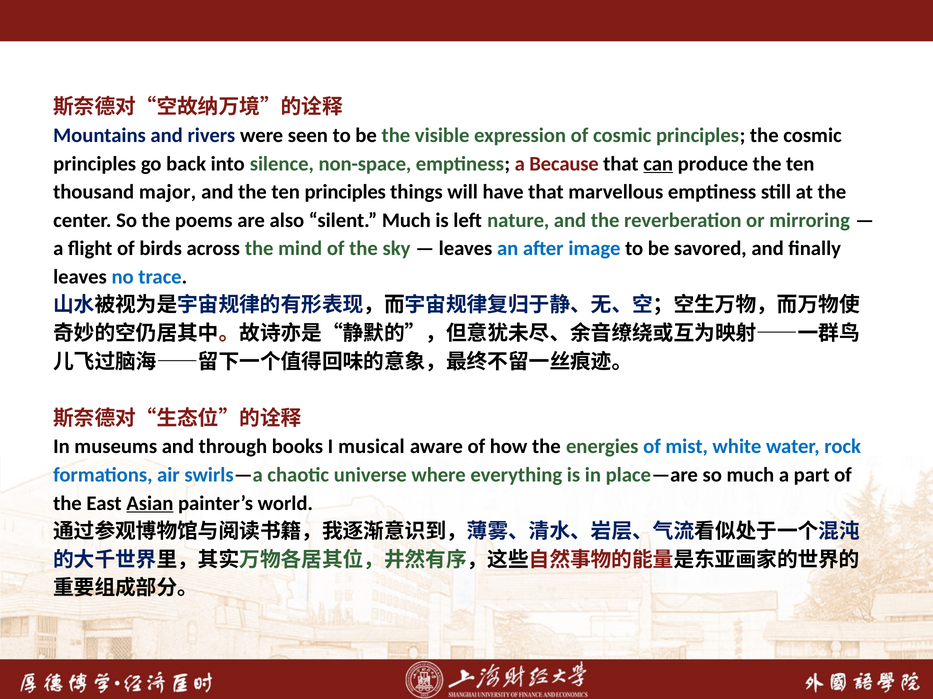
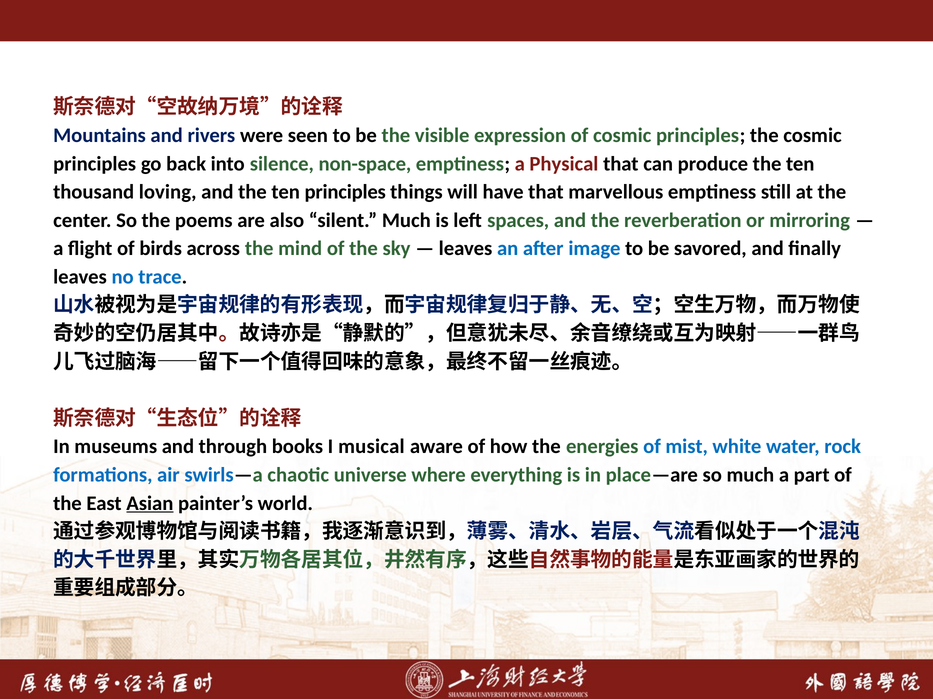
Because: Because -> Physical
can underline: present -> none
major: major -> loving
nature: nature -> spaces
